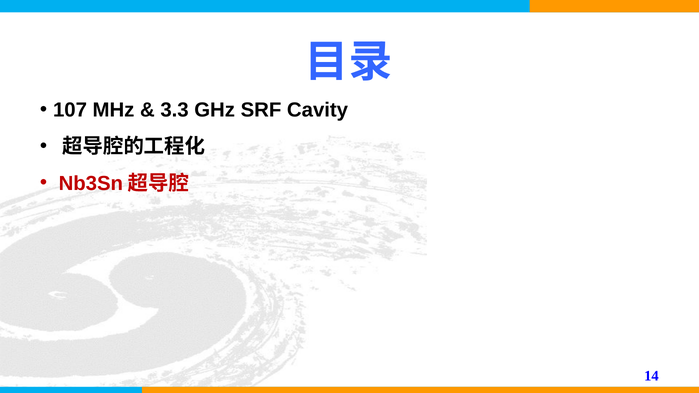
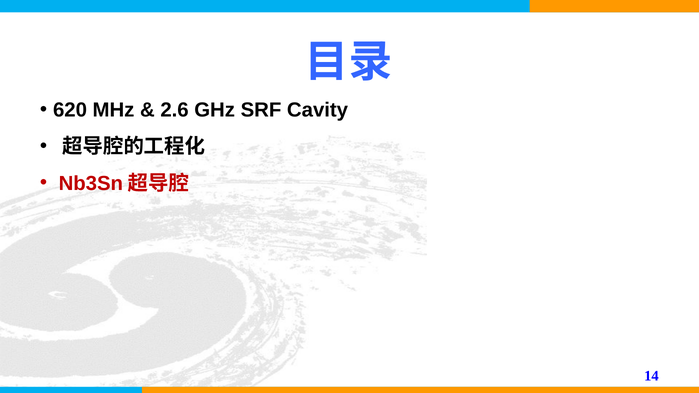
107: 107 -> 620
3.3: 3.3 -> 2.6
